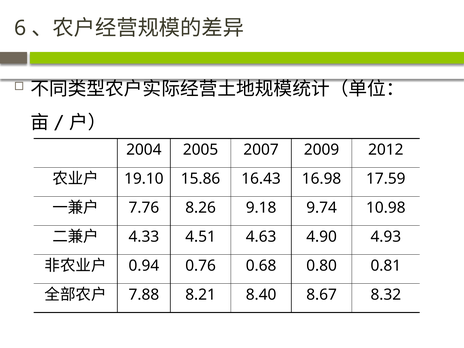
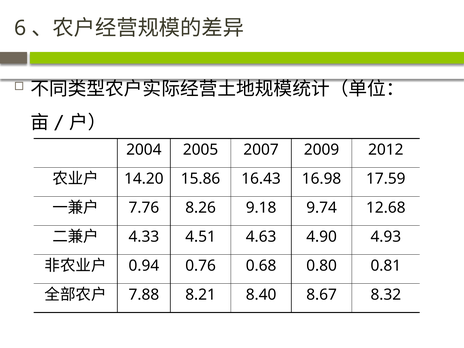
19.10: 19.10 -> 14.20
10.98: 10.98 -> 12.68
